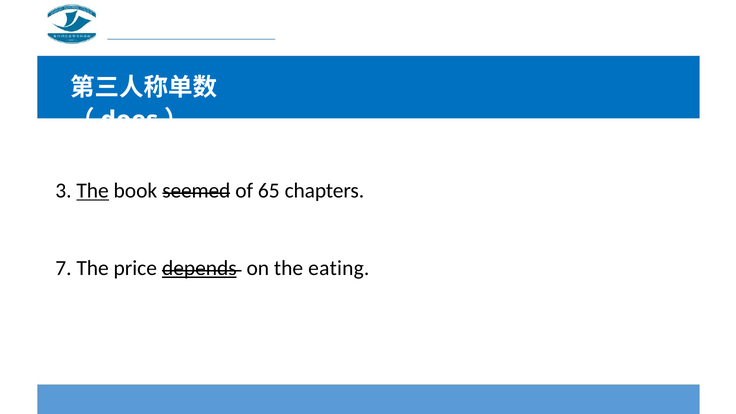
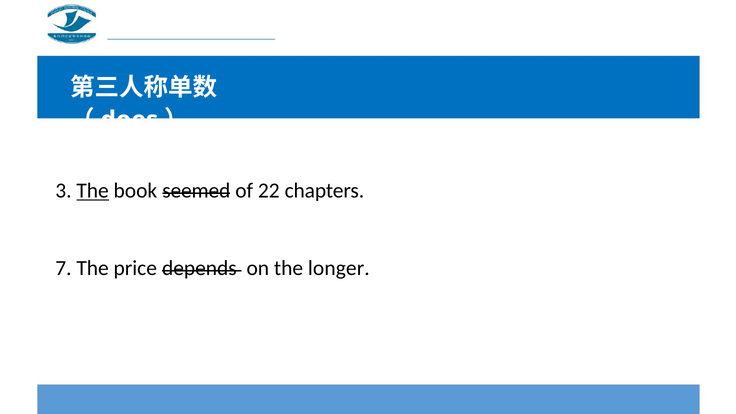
65: 65 -> 22
depends underline: present -> none
eating: eating -> longer
